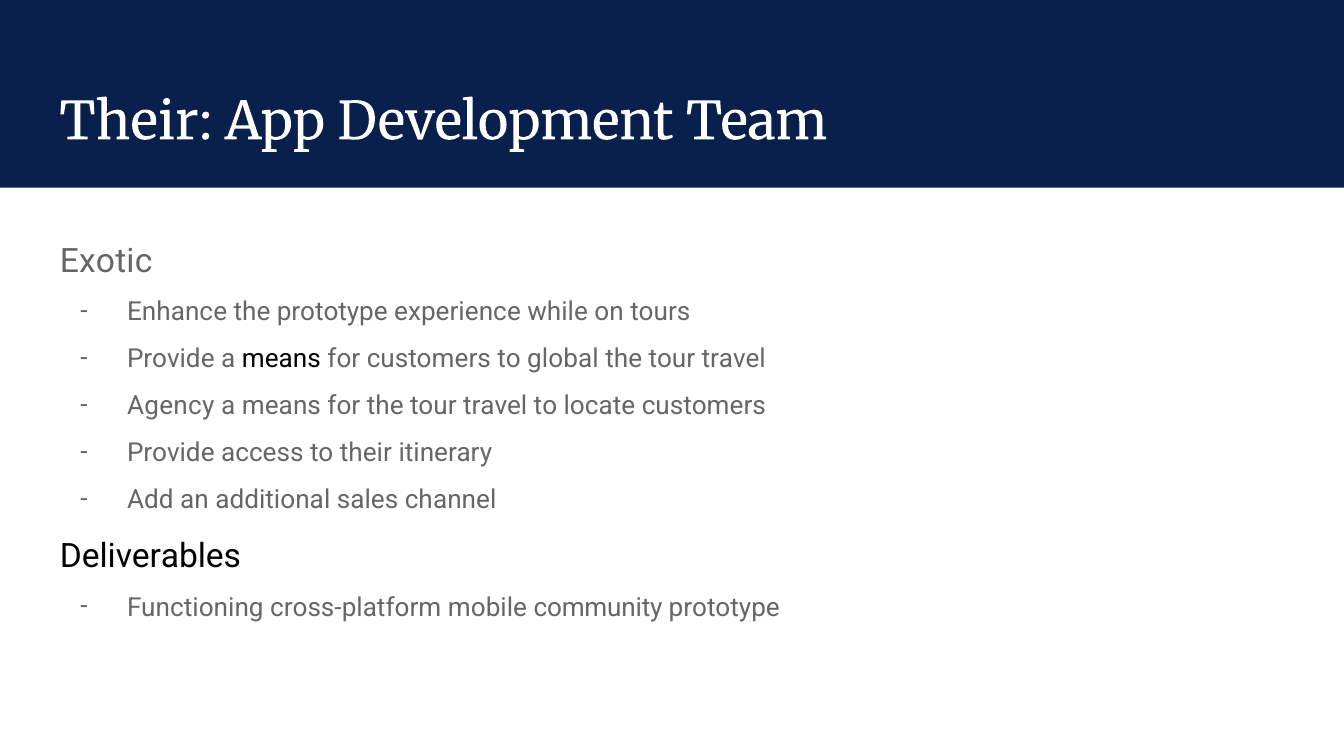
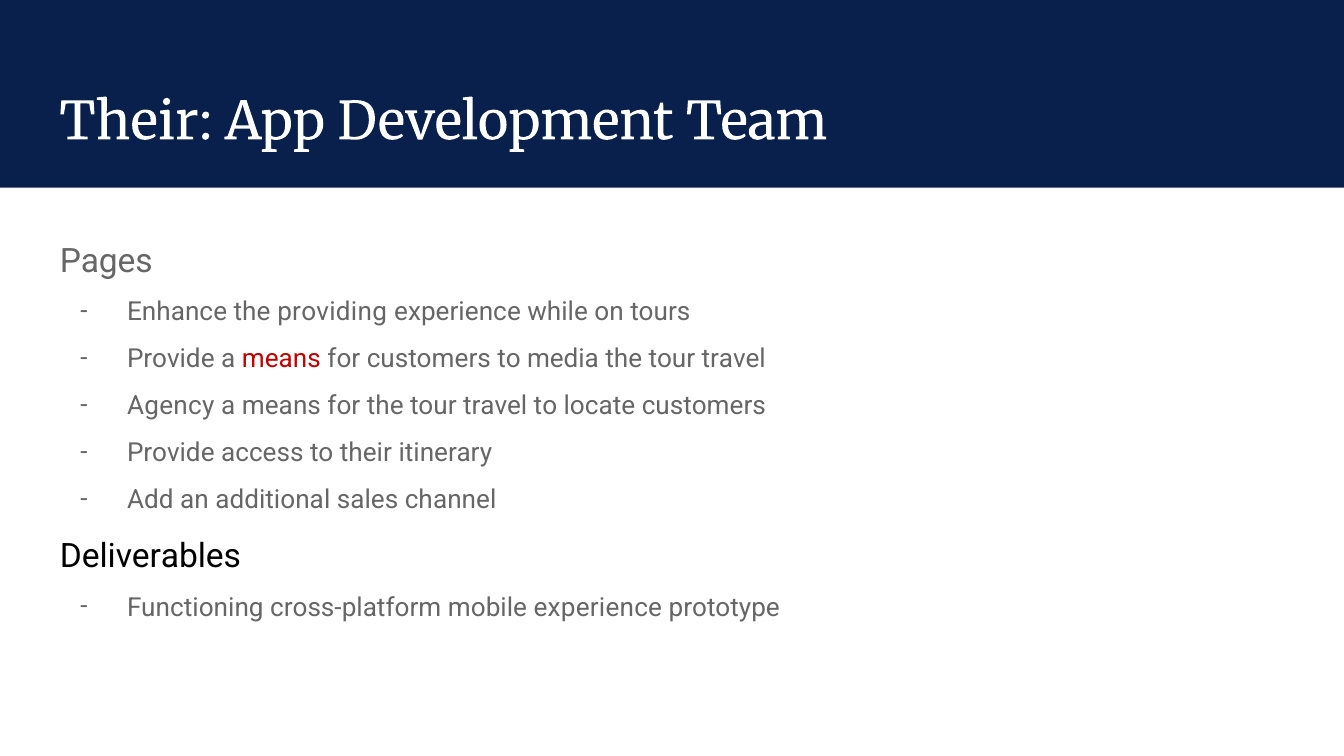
Exotic: Exotic -> Pages
the prototype: prototype -> providing
means at (281, 359) colour: black -> red
global: global -> media
mobile community: community -> experience
